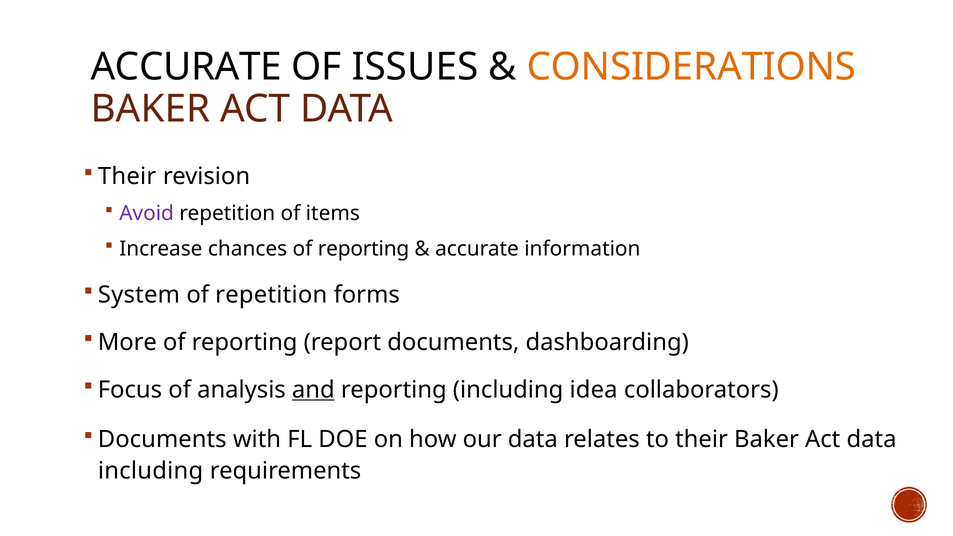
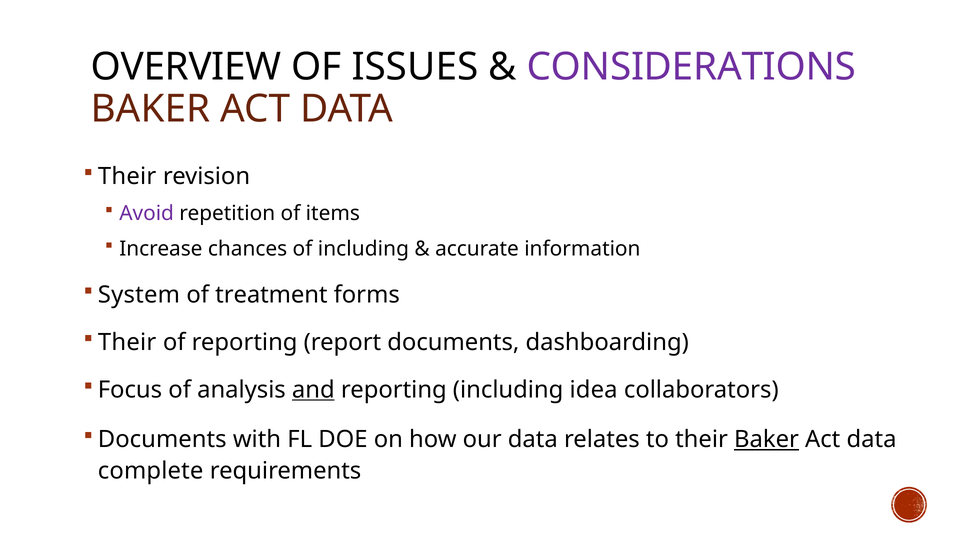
ACCURATE at (186, 67): ACCURATE -> OVERVIEW
CONSIDERATIONS colour: orange -> purple
chances of reporting: reporting -> including
of repetition: repetition -> treatment
More at (127, 342): More -> Their
Baker at (767, 439) underline: none -> present
including at (151, 471): including -> complete
